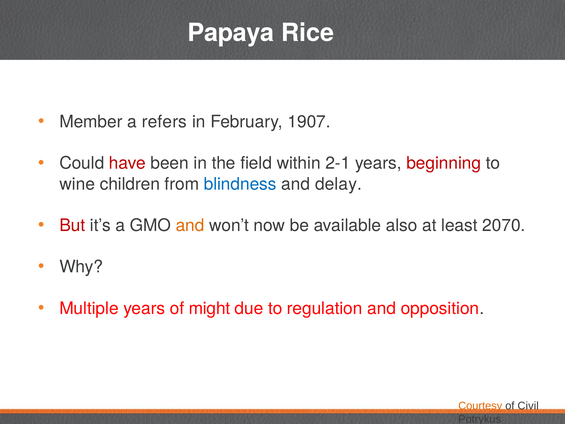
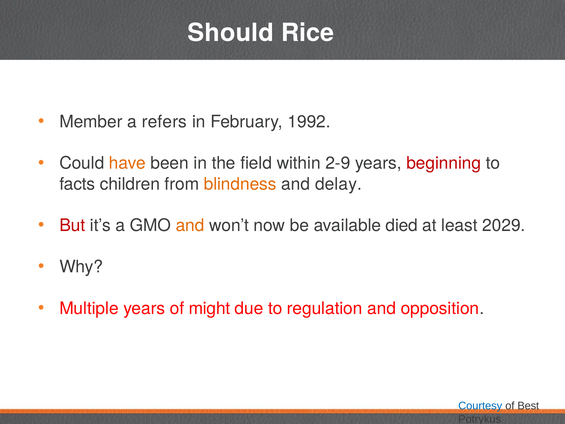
Papaya: Papaya -> Should
1907: 1907 -> 1992
have colour: red -> orange
2-1: 2-1 -> 2-9
wine: wine -> facts
blindness colour: blue -> orange
also: also -> died
2070: 2070 -> 2029
Courtesy colour: orange -> blue
Civil: Civil -> Best
